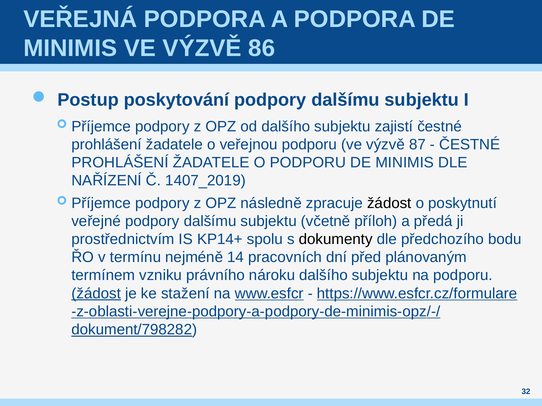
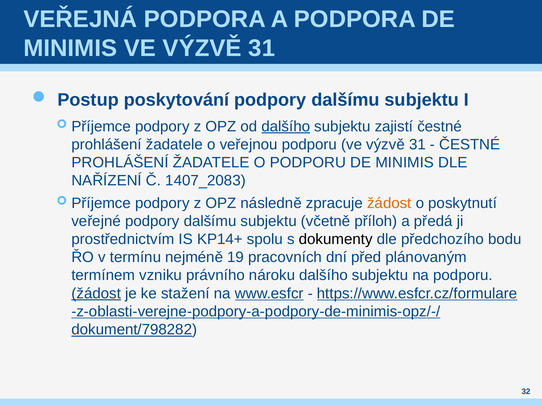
MINIMIS VE VÝZVĚ 86: 86 -> 31
dalšího at (286, 127) underline: none -> present
podporu ve výzvě 87: 87 -> 31
1407_2019: 1407_2019 -> 1407_2083
žádost at (389, 203) colour: black -> orange
14: 14 -> 19
